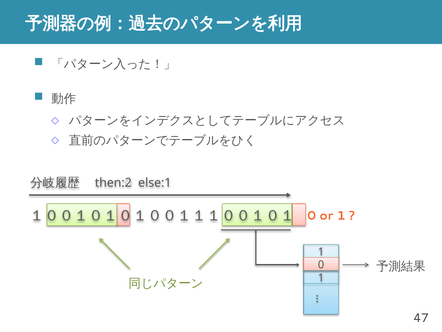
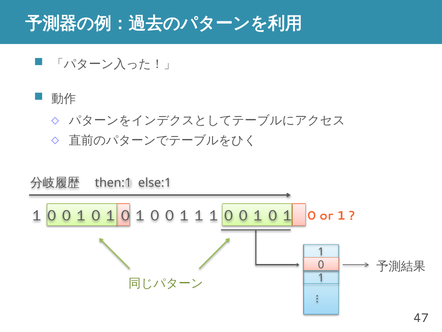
then:2: then:2 -> then:1
